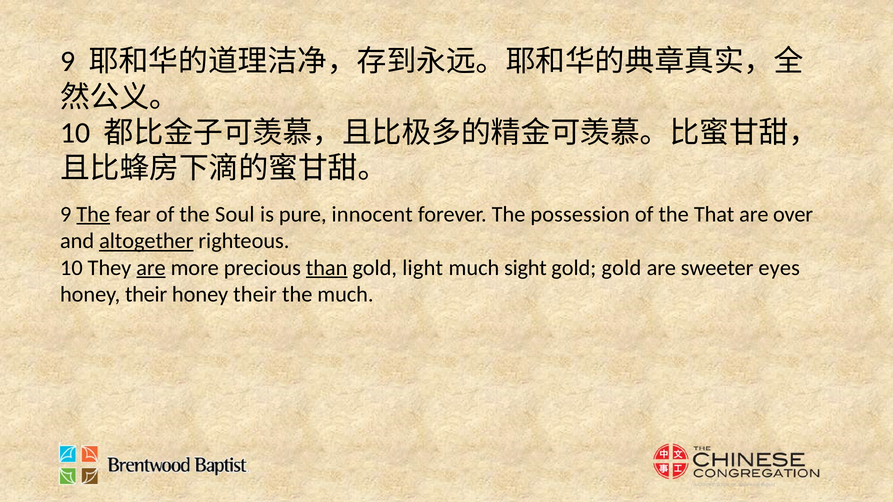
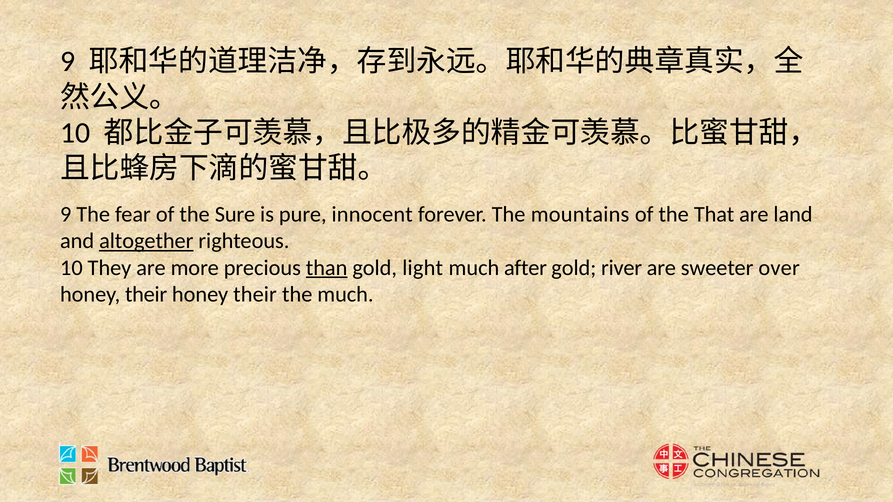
The at (93, 214) underline: present -> none
Soul: Soul -> Sure
possession: possession -> mountains
over: over -> land
are at (151, 268) underline: present -> none
sight: sight -> after
gold gold: gold -> river
eyes: eyes -> over
